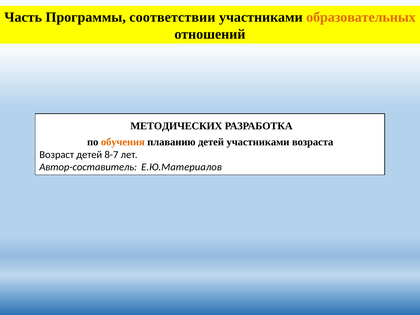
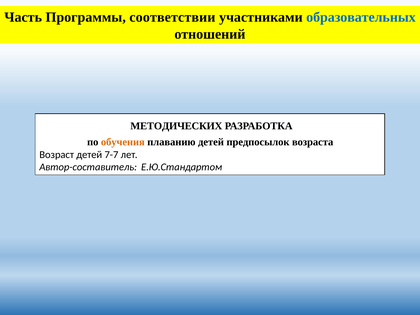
образовательных colour: orange -> blue
детей участниками: участниками -> предпосылок
8-7: 8-7 -> 7-7
Е.Ю.Материалов: Е.Ю.Материалов -> Е.Ю.Стандартом
